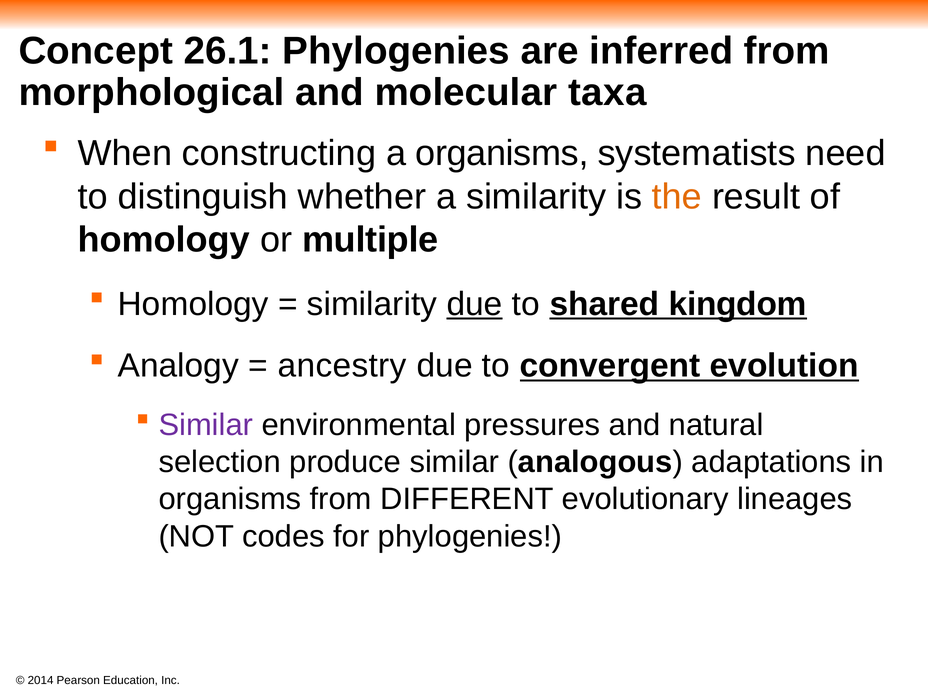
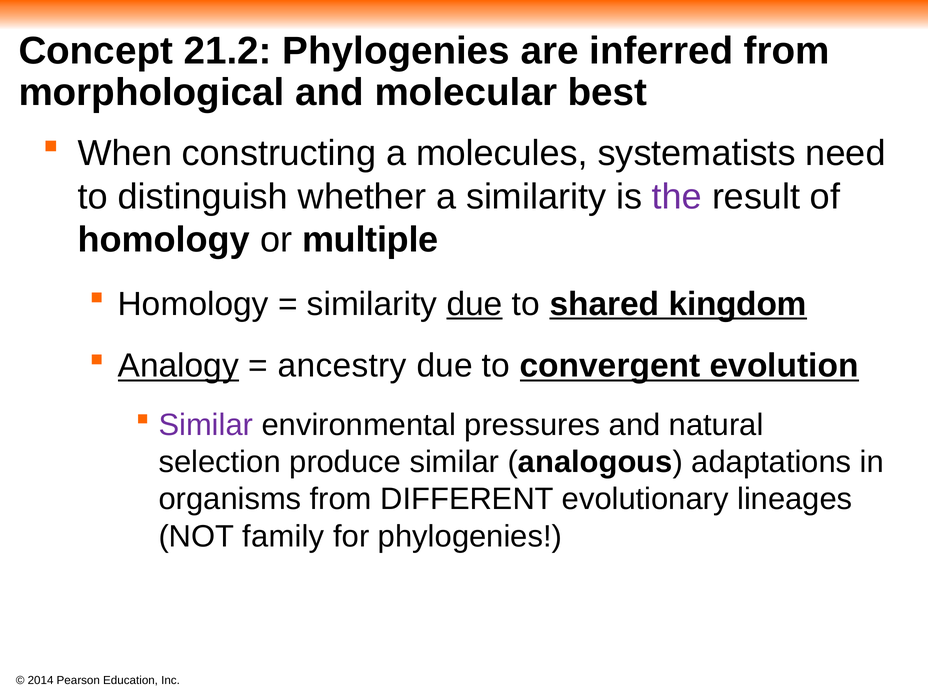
26.1: 26.1 -> 21.2
taxa: taxa -> best
a organisms: organisms -> molecules
the colour: orange -> purple
Analogy underline: none -> present
codes: codes -> family
